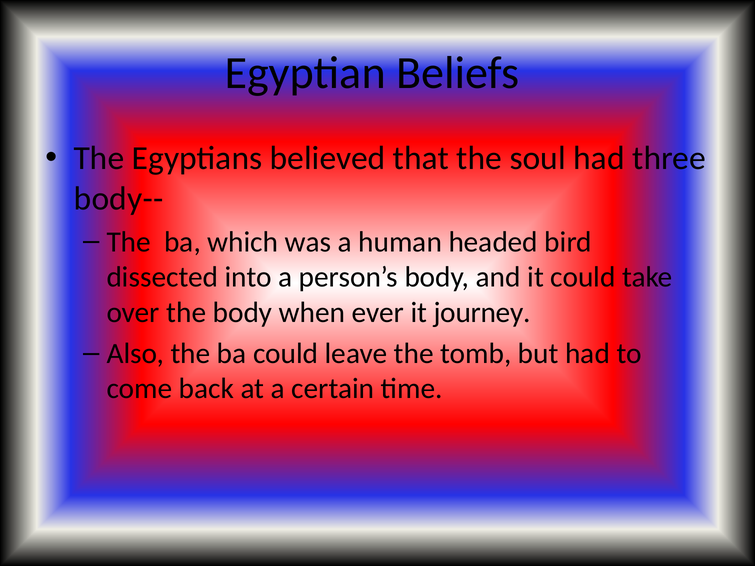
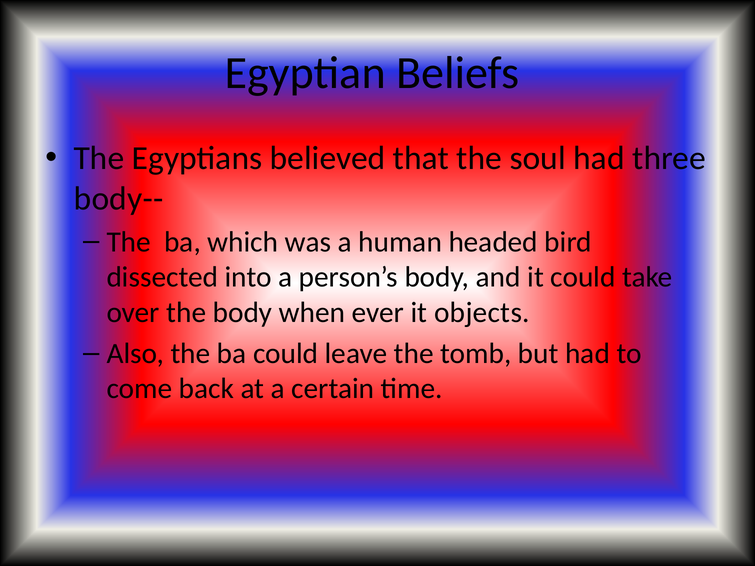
journey: journey -> objects
